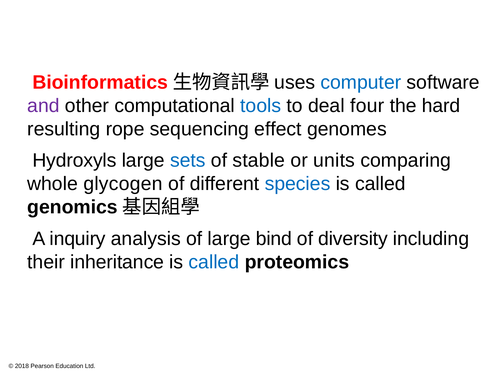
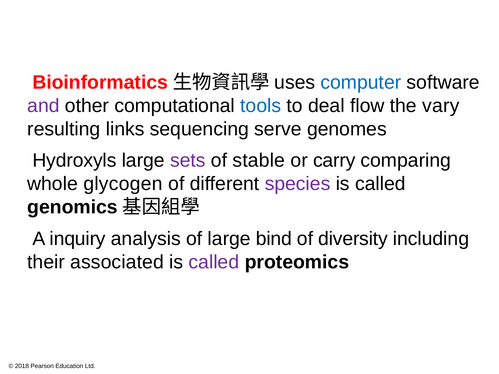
four: four -> flow
hard: hard -> vary
rope: rope -> links
effect: effect -> serve
sets colour: blue -> purple
units: units -> carry
species colour: blue -> purple
inheritance: inheritance -> associated
called at (214, 262) colour: blue -> purple
